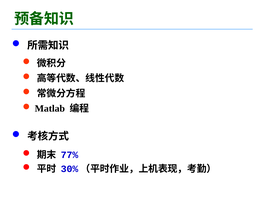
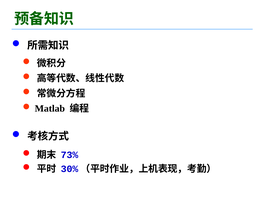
77%: 77% -> 73%
